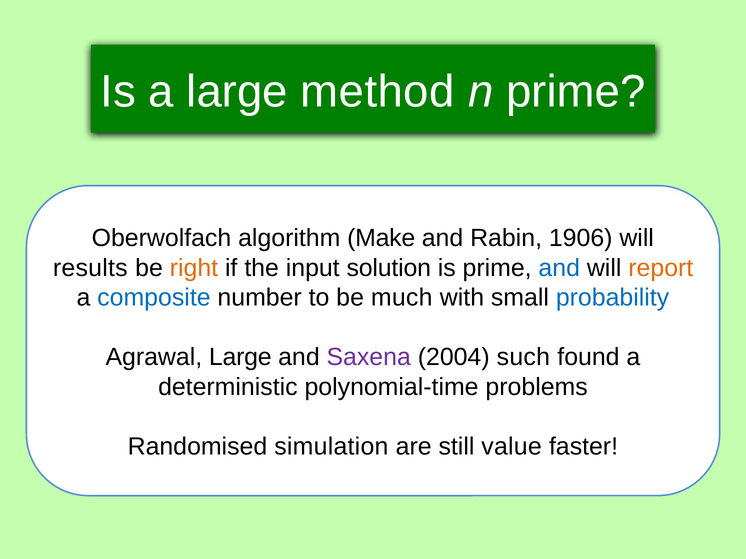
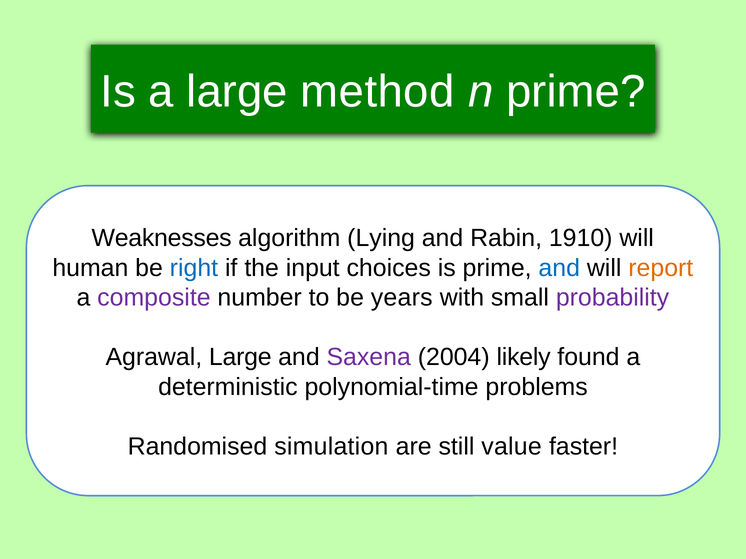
Oberwolfach: Oberwolfach -> Weaknesses
Make: Make -> Lying
1906: 1906 -> 1910
results: results -> human
right colour: orange -> blue
solution: solution -> choices
composite colour: blue -> purple
much: much -> years
probability colour: blue -> purple
such: such -> likely
